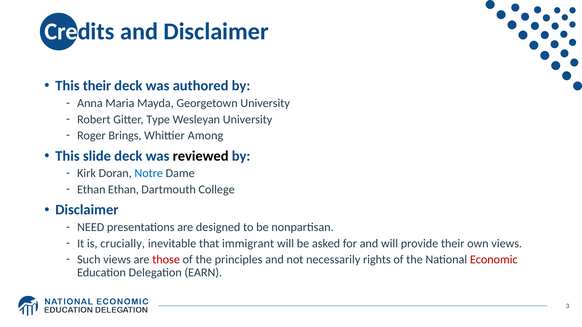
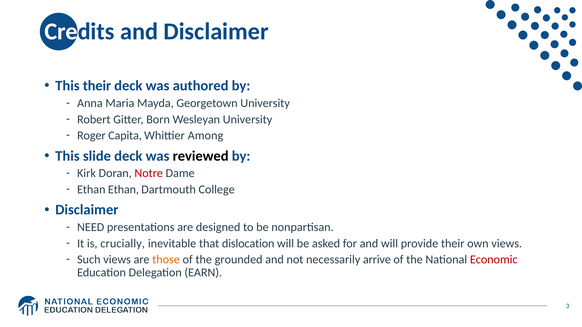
Type: Type -> Born
Brings: Brings -> Capita
Notre colour: blue -> red
immigrant: immigrant -> dislocation
those colour: red -> orange
principles: principles -> grounded
rights: rights -> arrive
